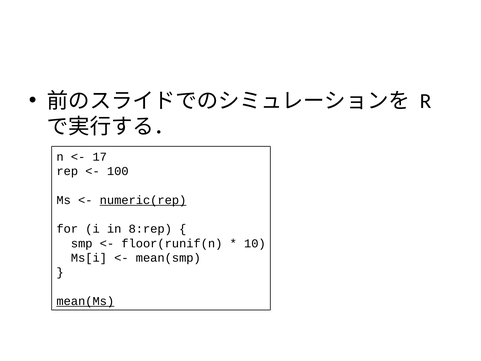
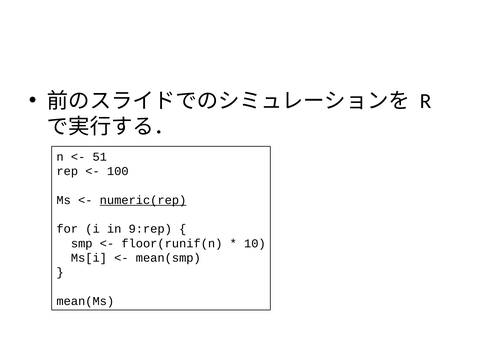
17: 17 -> 51
8:rep: 8:rep -> 9:rep
mean(Ms underline: present -> none
